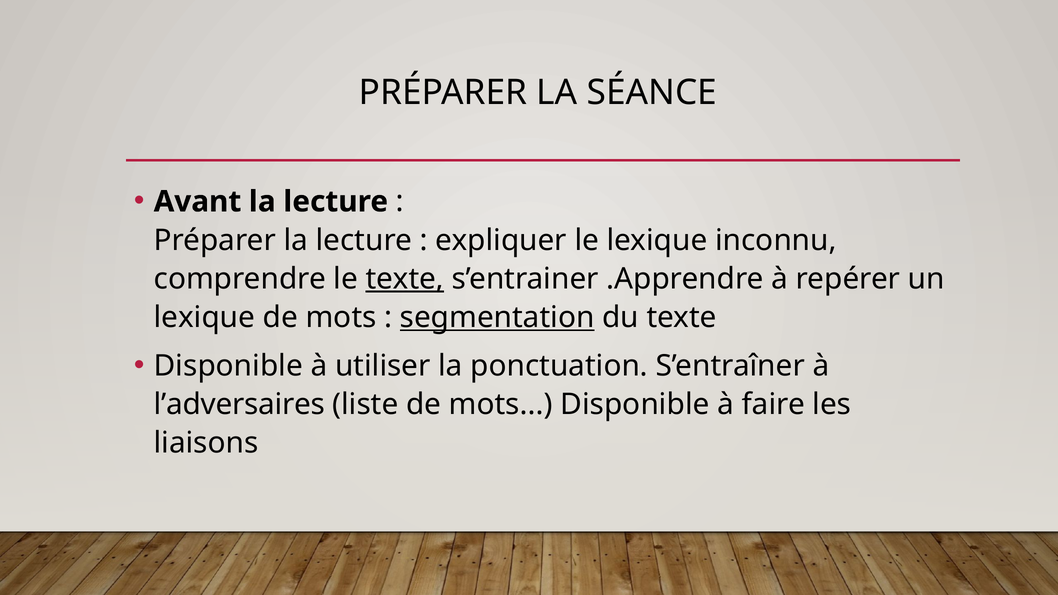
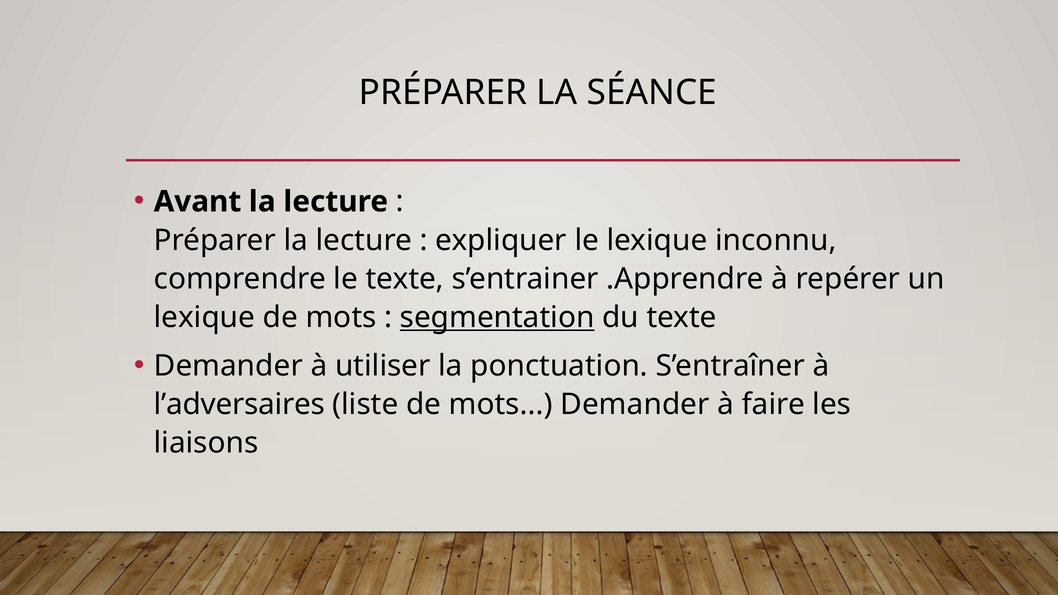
texte at (405, 279) underline: present -> none
Disponible at (228, 366): Disponible -> Demander
mots Disponible: Disponible -> Demander
